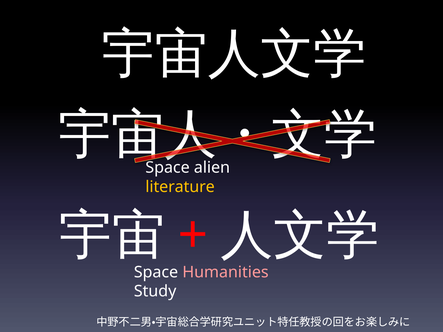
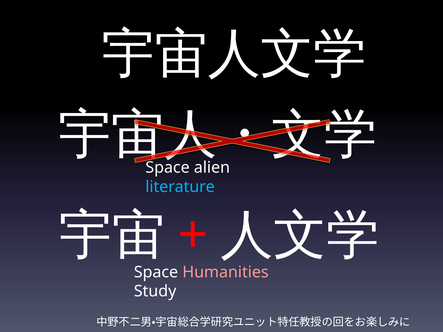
literature colour: yellow -> light blue
